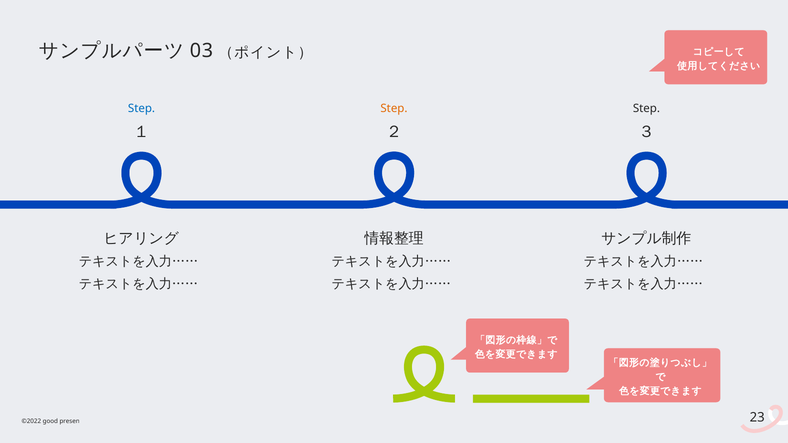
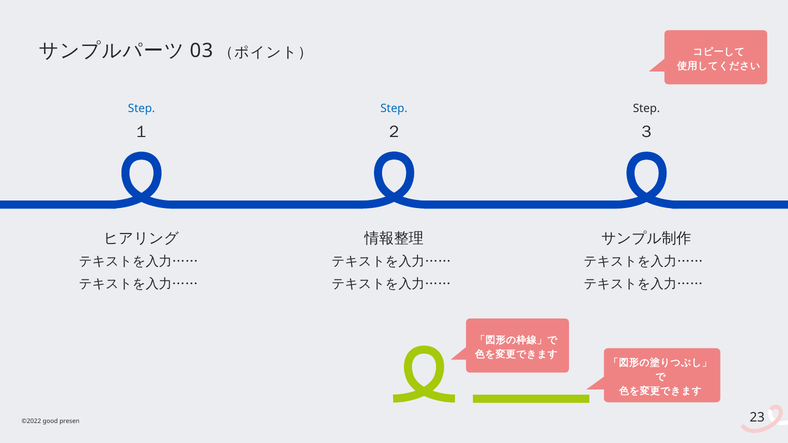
Step at (394, 108) colour: orange -> blue
